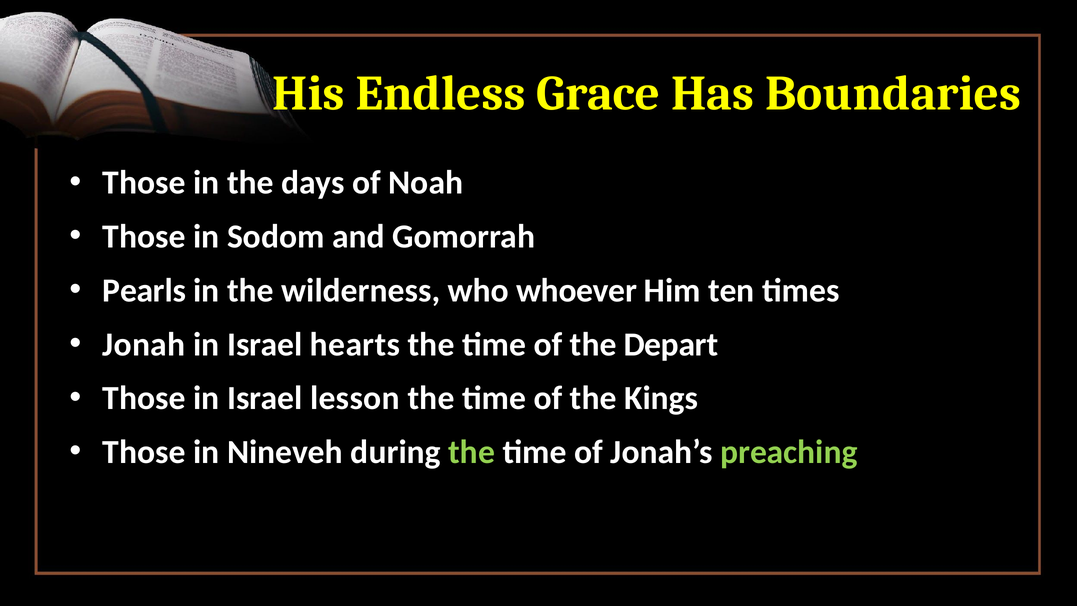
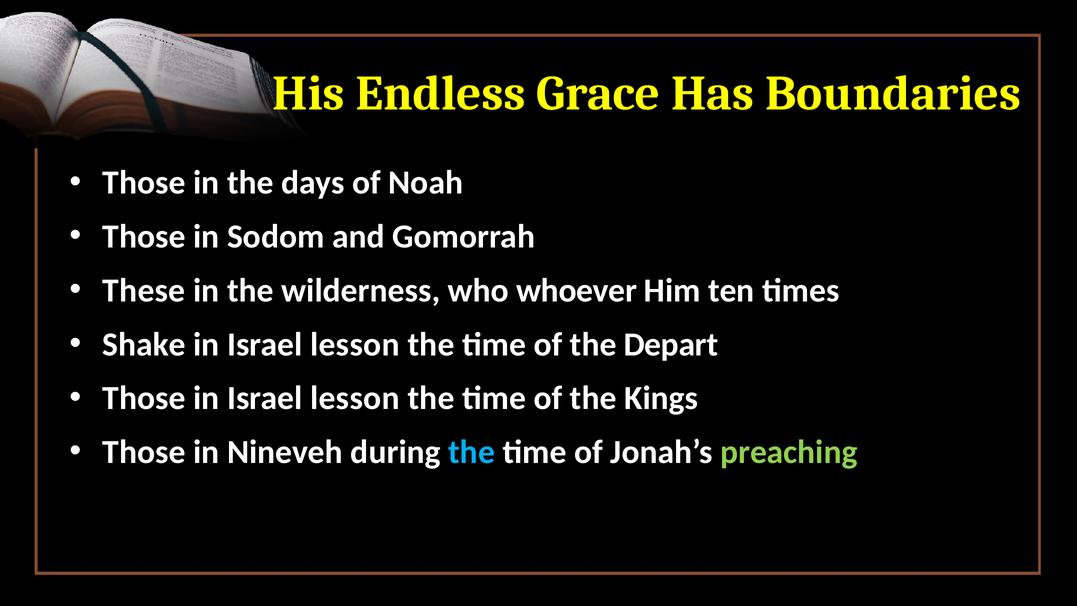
Pearls: Pearls -> These
Jonah: Jonah -> Shake
hearts at (355, 344): hearts -> lesson
the at (472, 452) colour: light green -> light blue
